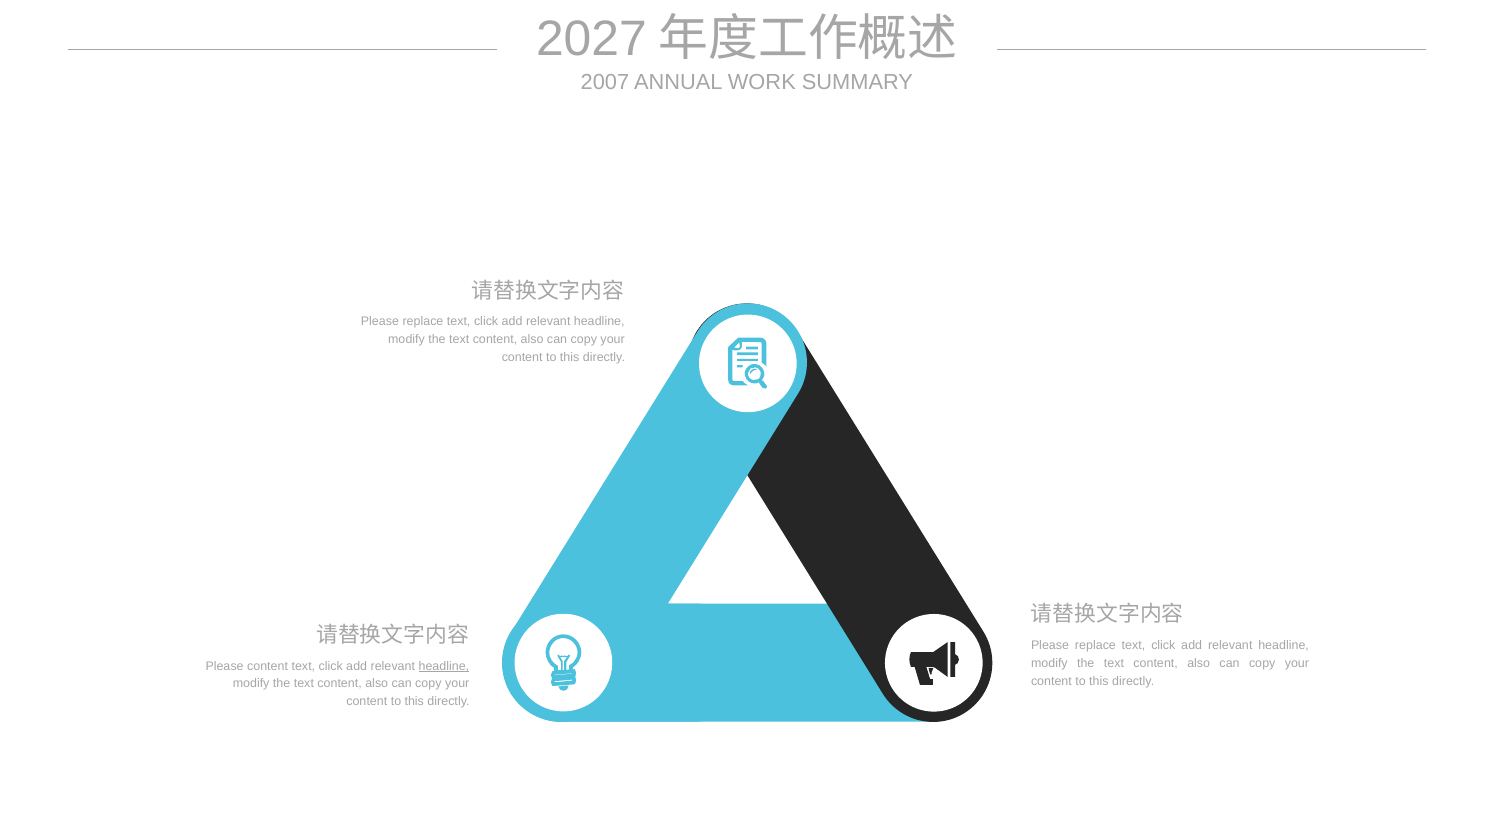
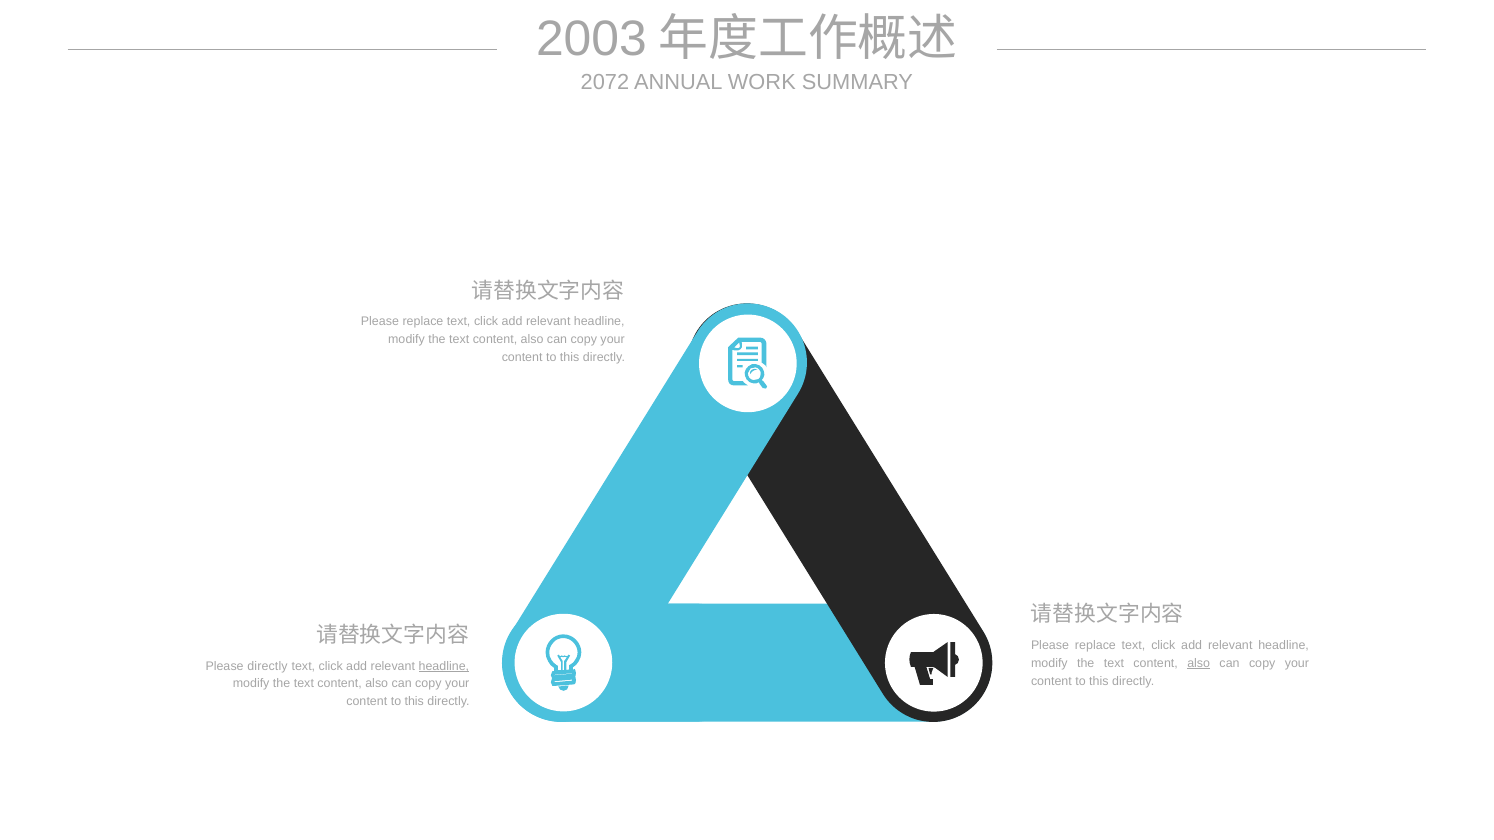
2027: 2027 -> 2003
2007: 2007 -> 2072
also at (1199, 664) underline: none -> present
Please content: content -> directly
